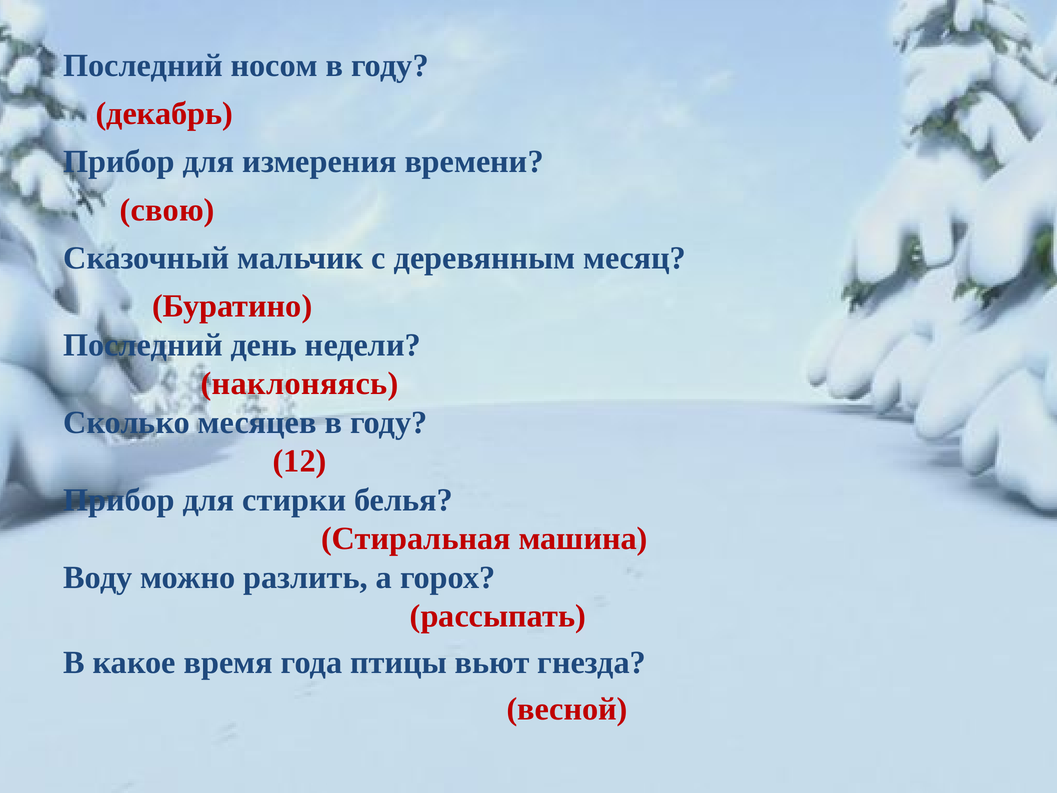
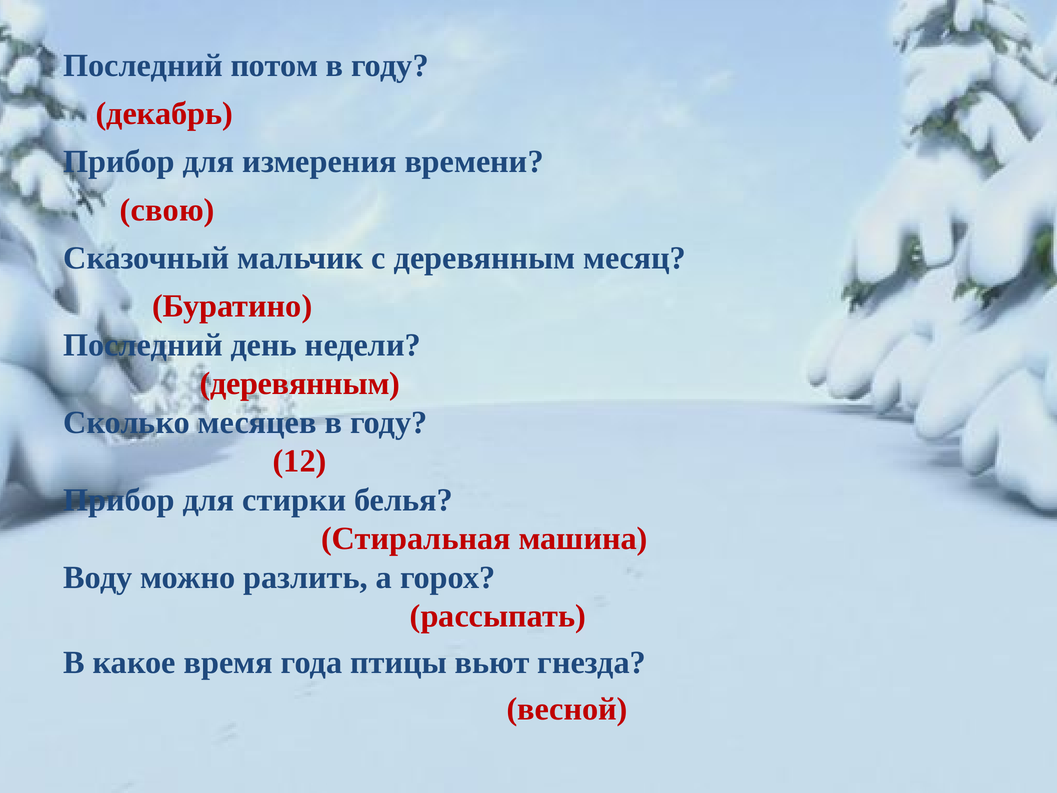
носом: носом -> потом
наклоняясь at (300, 384): наклоняясь -> деревянным
